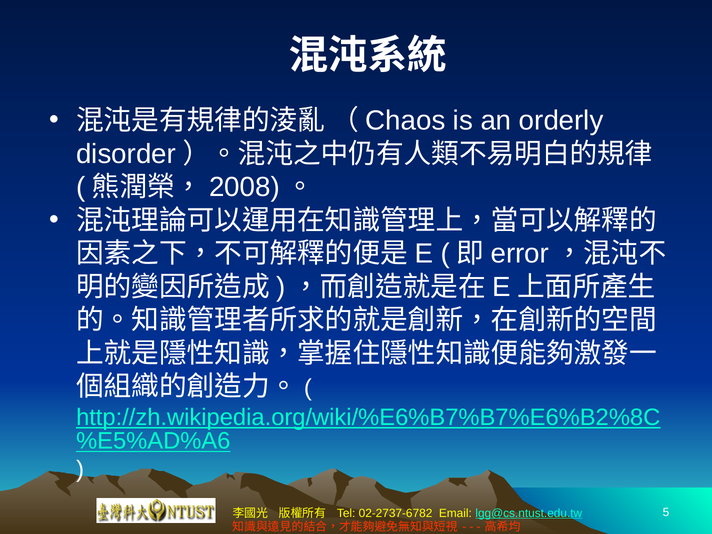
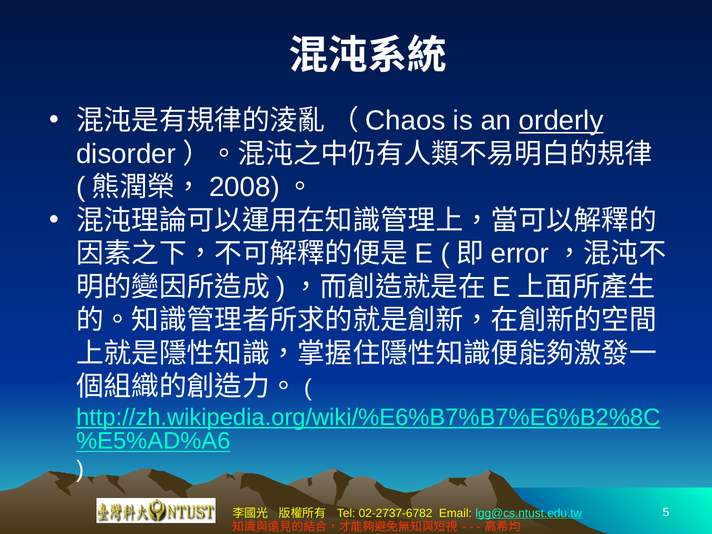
orderly underline: none -> present
